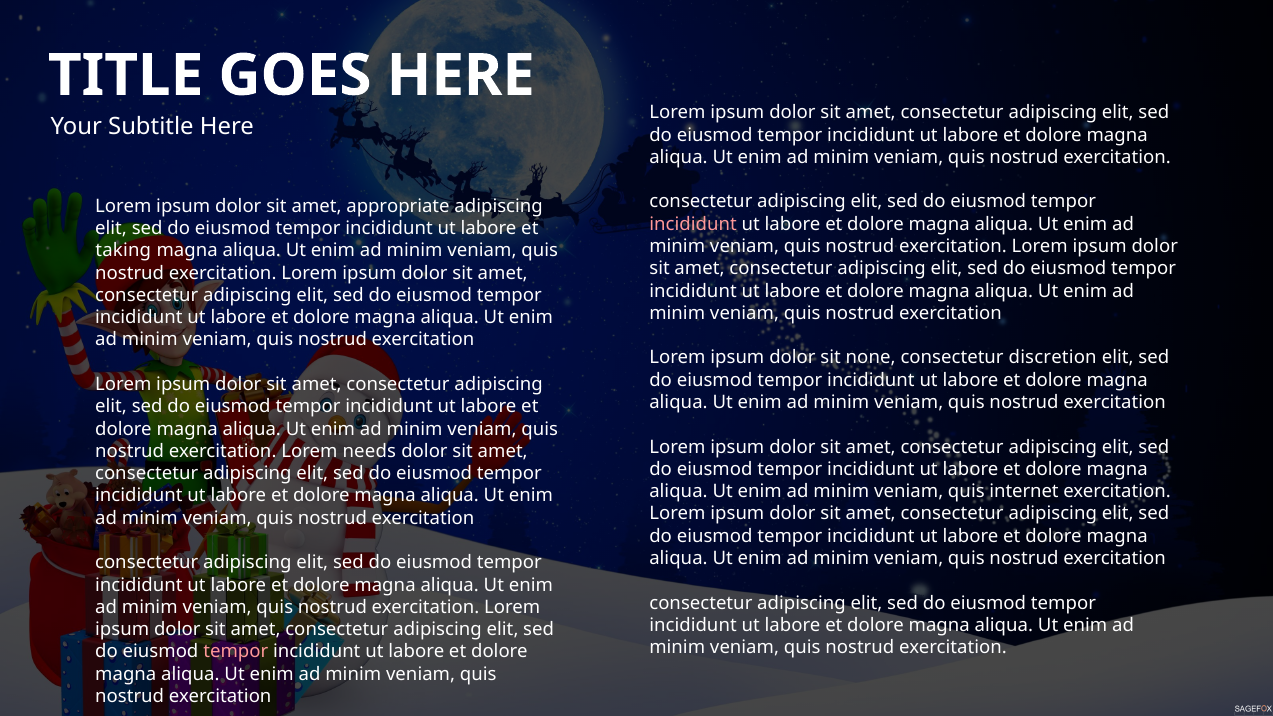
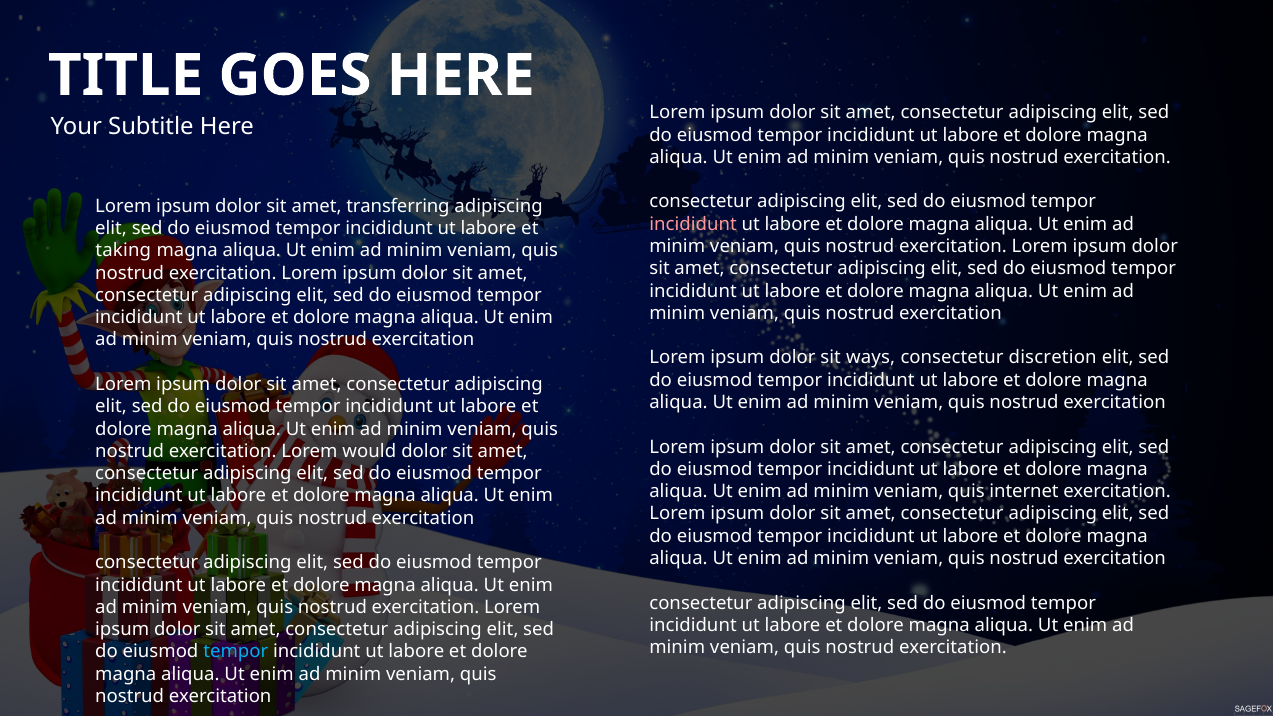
appropriate: appropriate -> transferring
none: none -> ways
needs: needs -> would
tempor at (236, 652) colour: pink -> light blue
